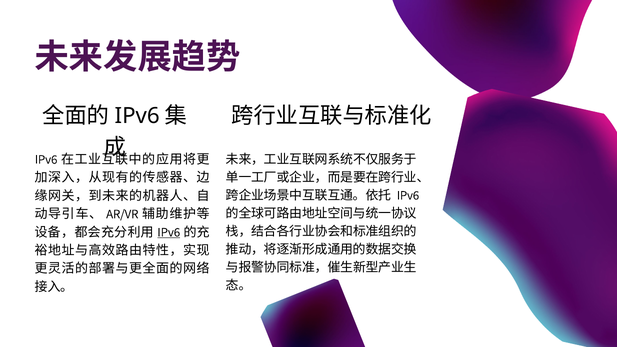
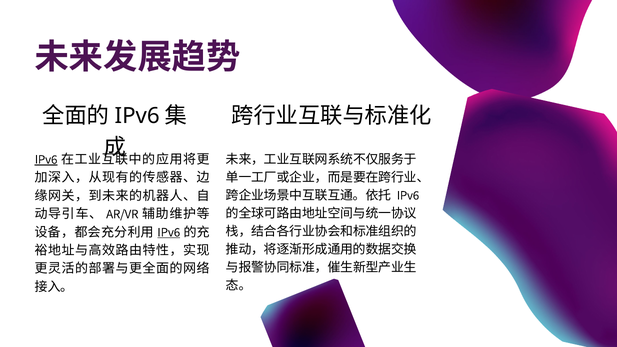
IPv6 at (46, 159) underline: none -> present
